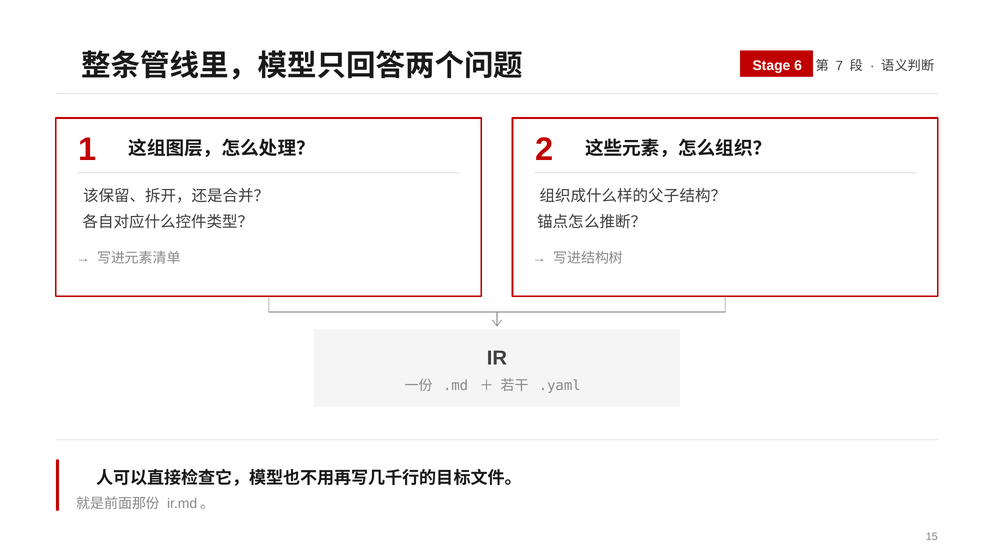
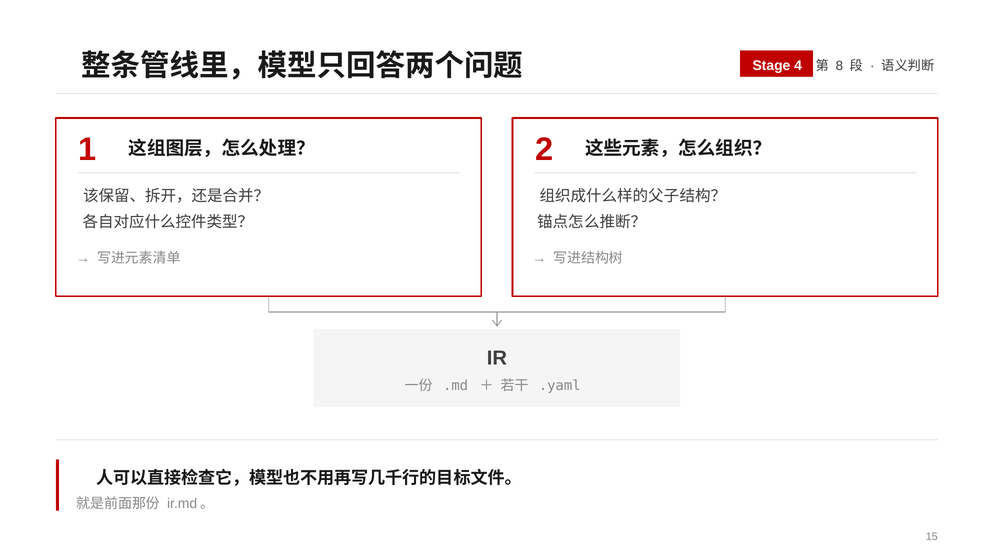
6: 6 -> 4
7: 7 -> 8
